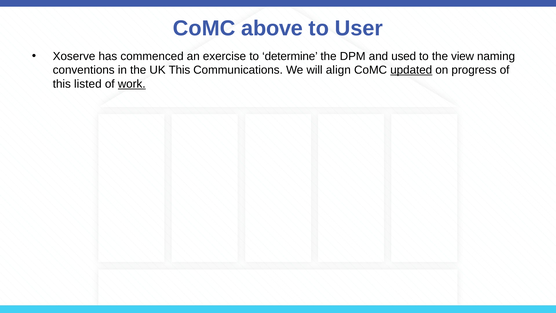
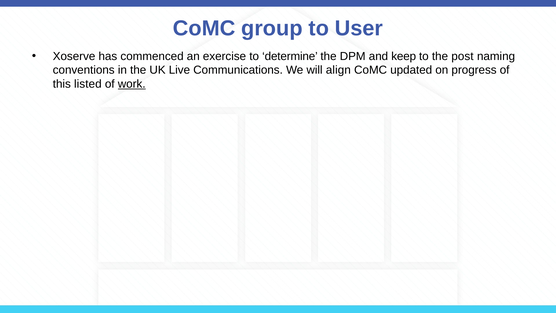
above: above -> group
used: used -> keep
view: view -> post
UK This: This -> Live
updated underline: present -> none
